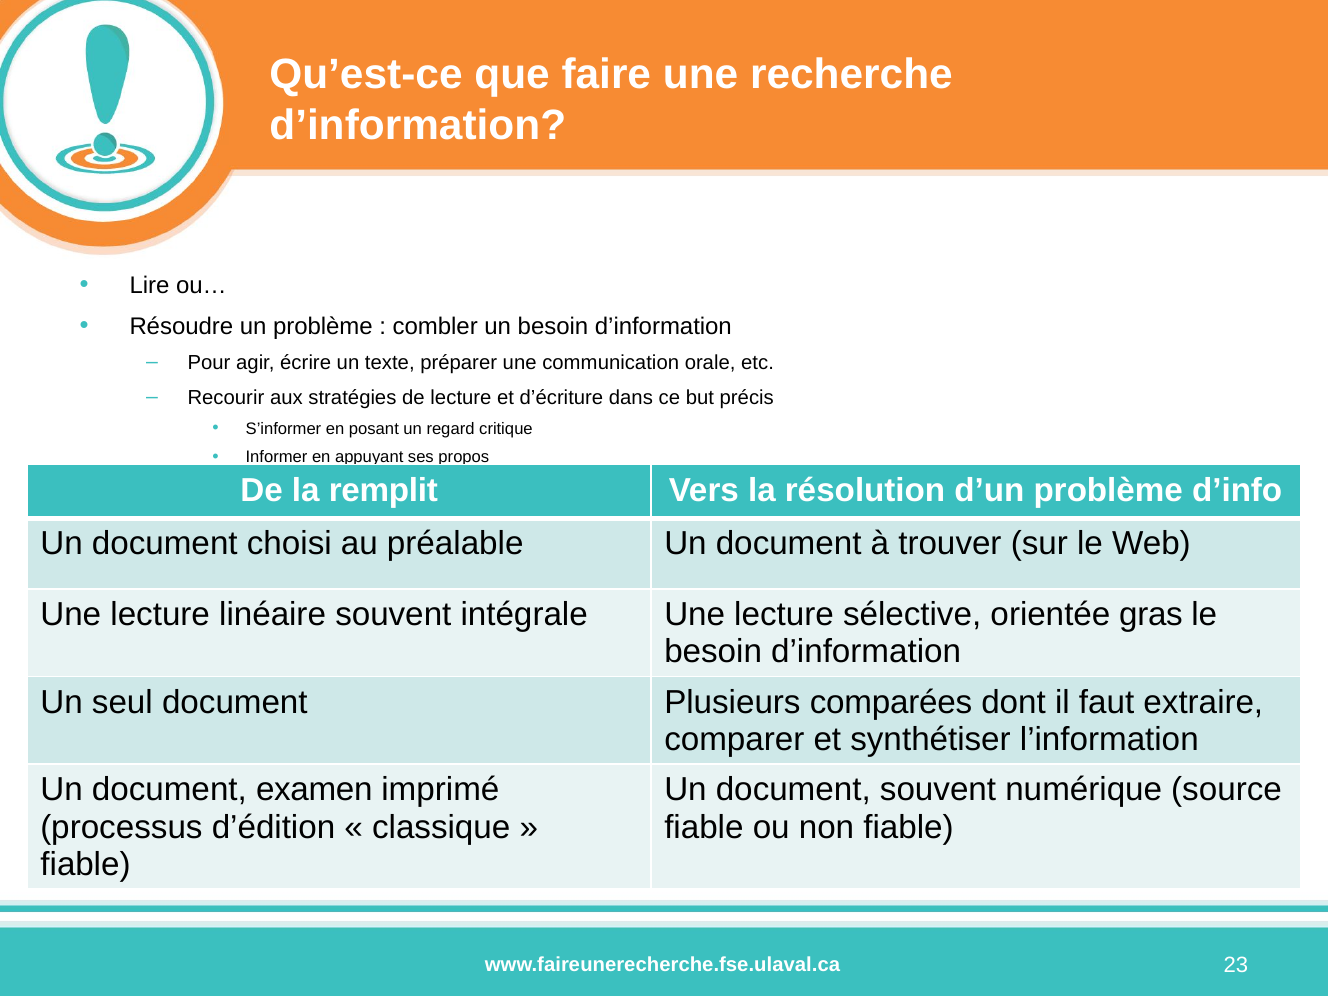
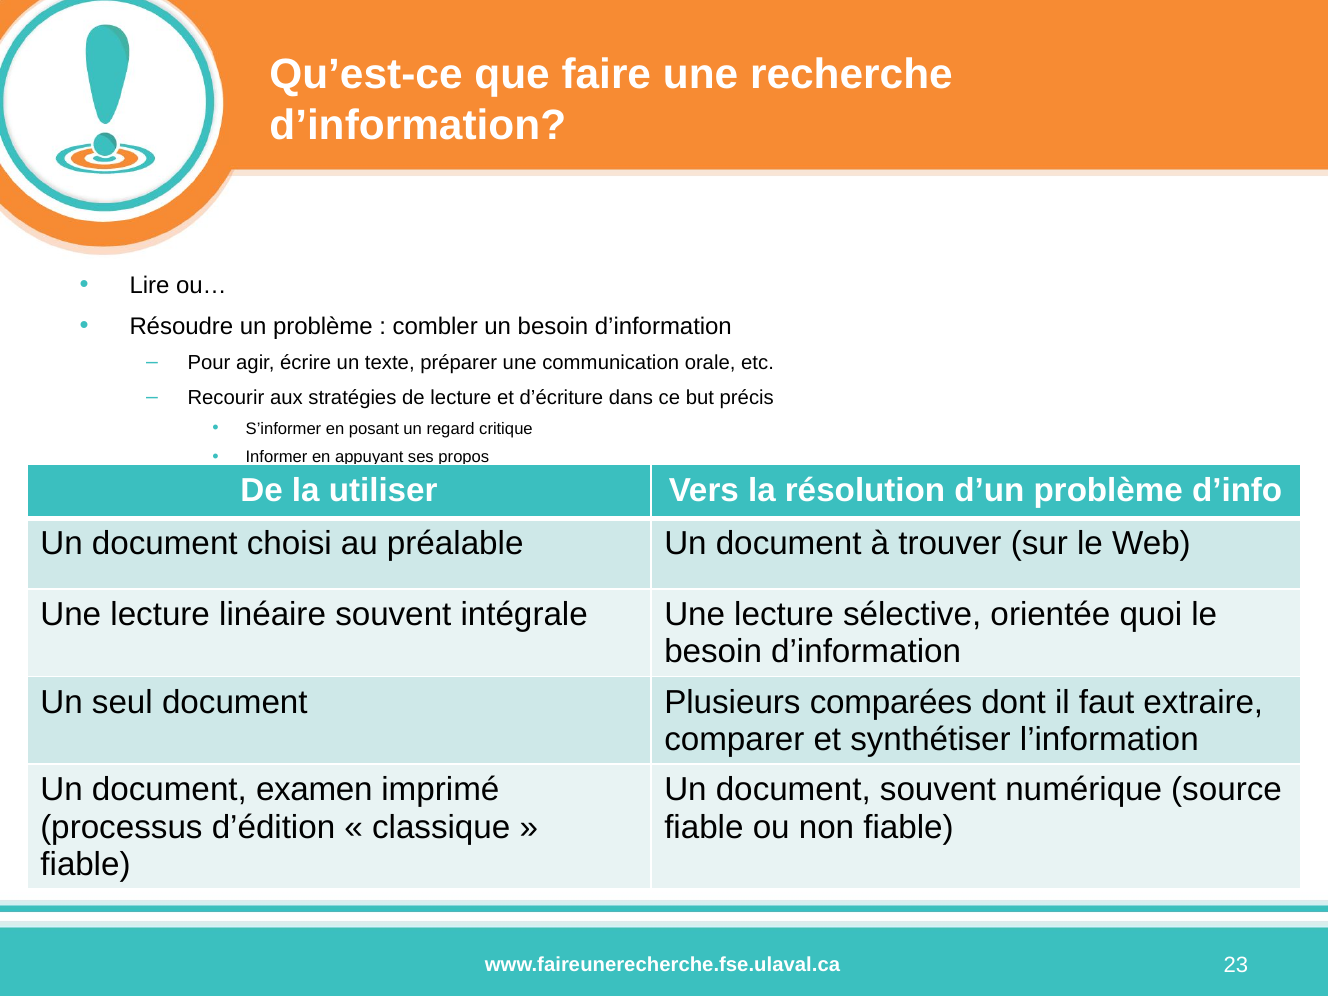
remplit: remplit -> utiliser
gras: gras -> quoi
